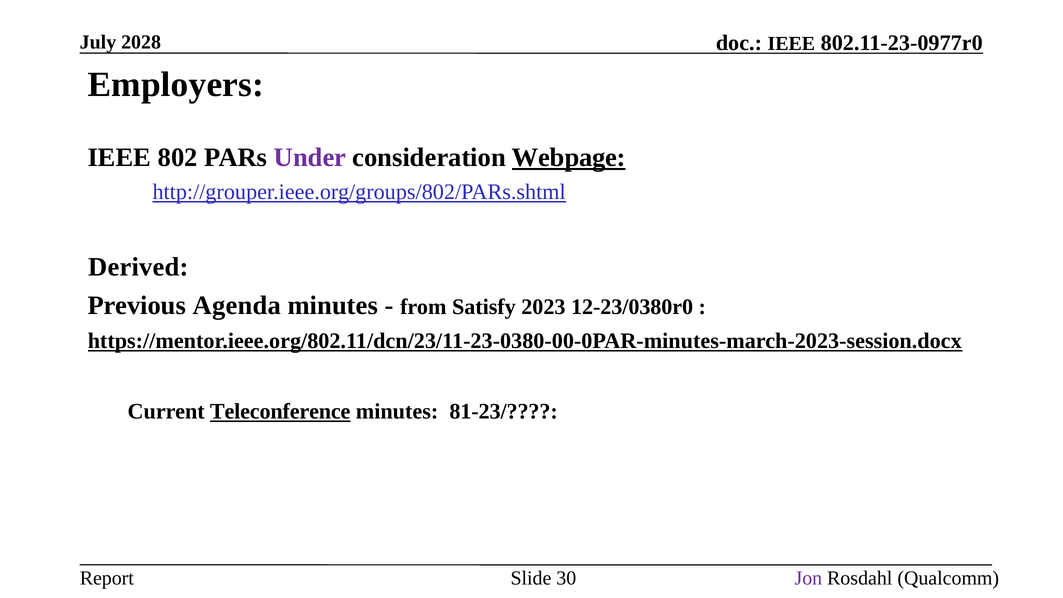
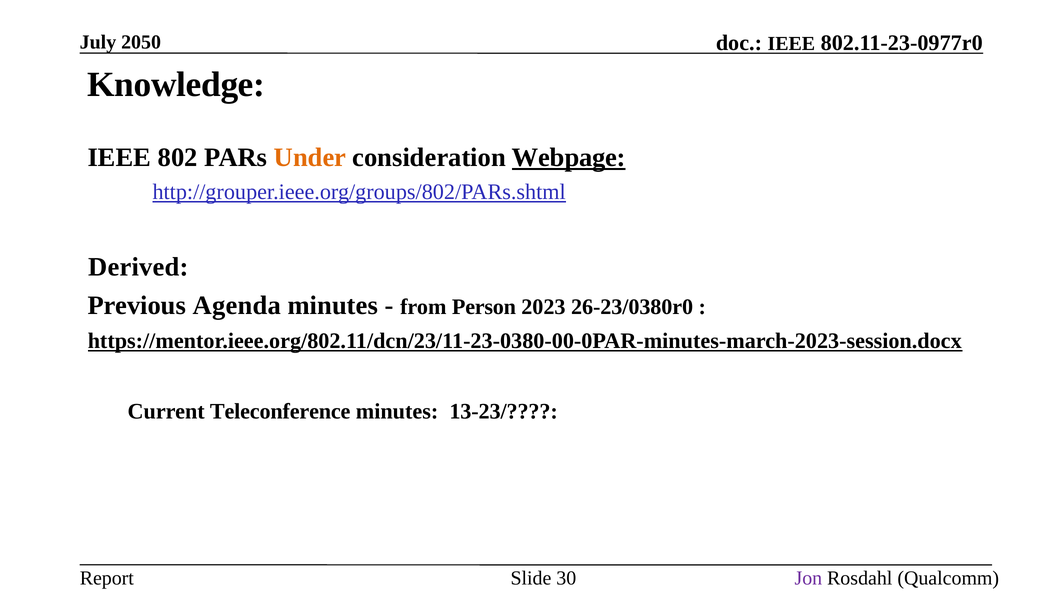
2028: 2028 -> 2050
Employers: Employers -> Knowledge
Under colour: purple -> orange
Satisfy: Satisfy -> Person
12-23/0380r0: 12-23/0380r0 -> 26-23/0380r0
Teleconference underline: present -> none
81-23/: 81-23/ -> 13-23/
